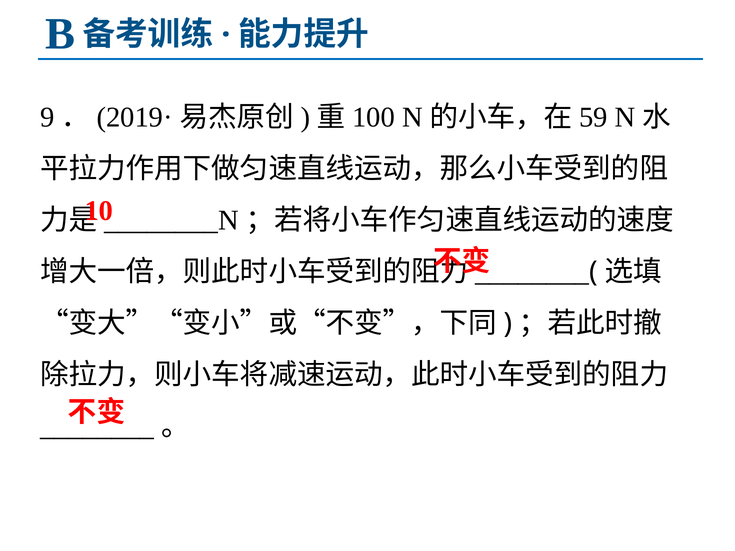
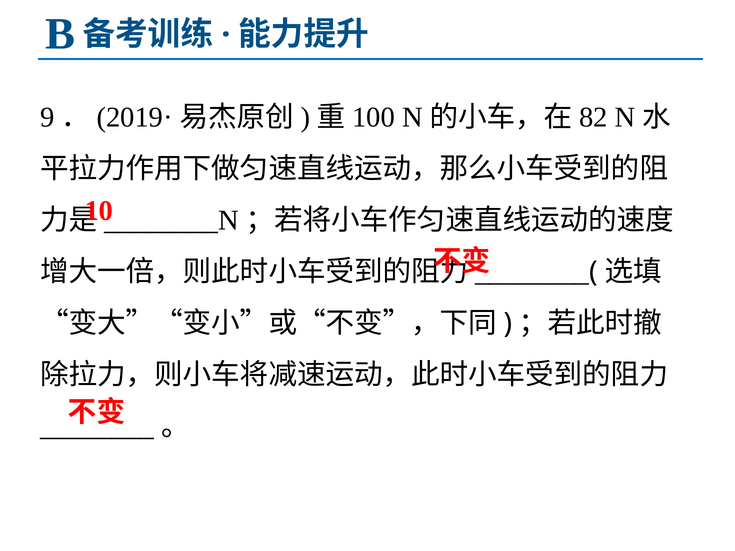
59: 59 -> 82
